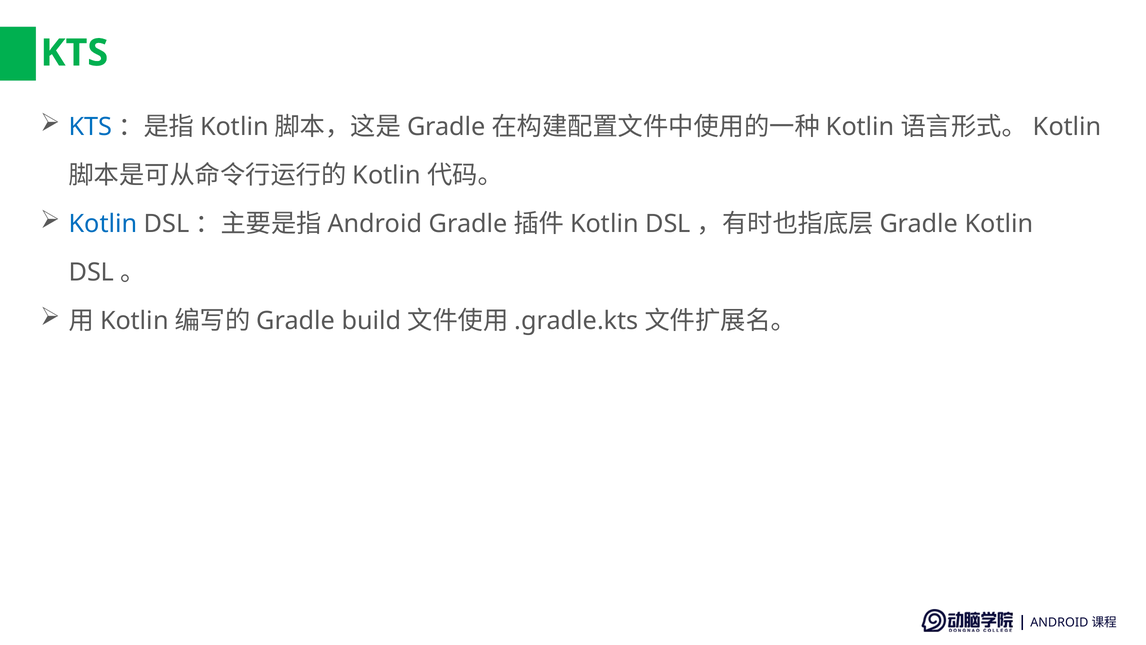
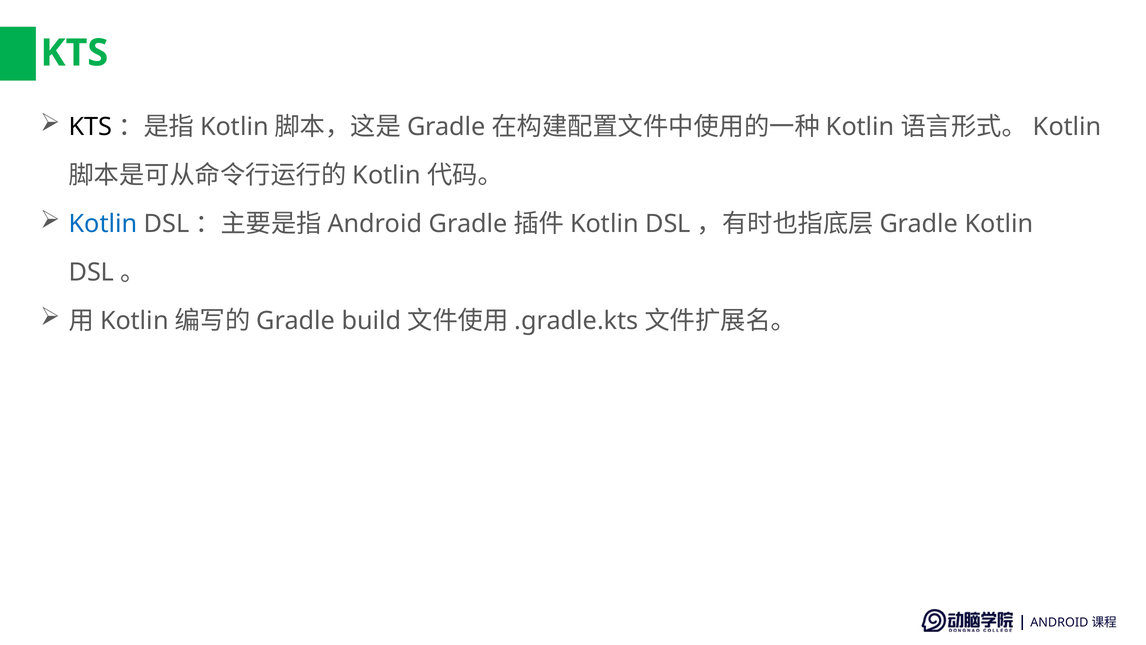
KTS at (90, 127) colour: blue -> black
